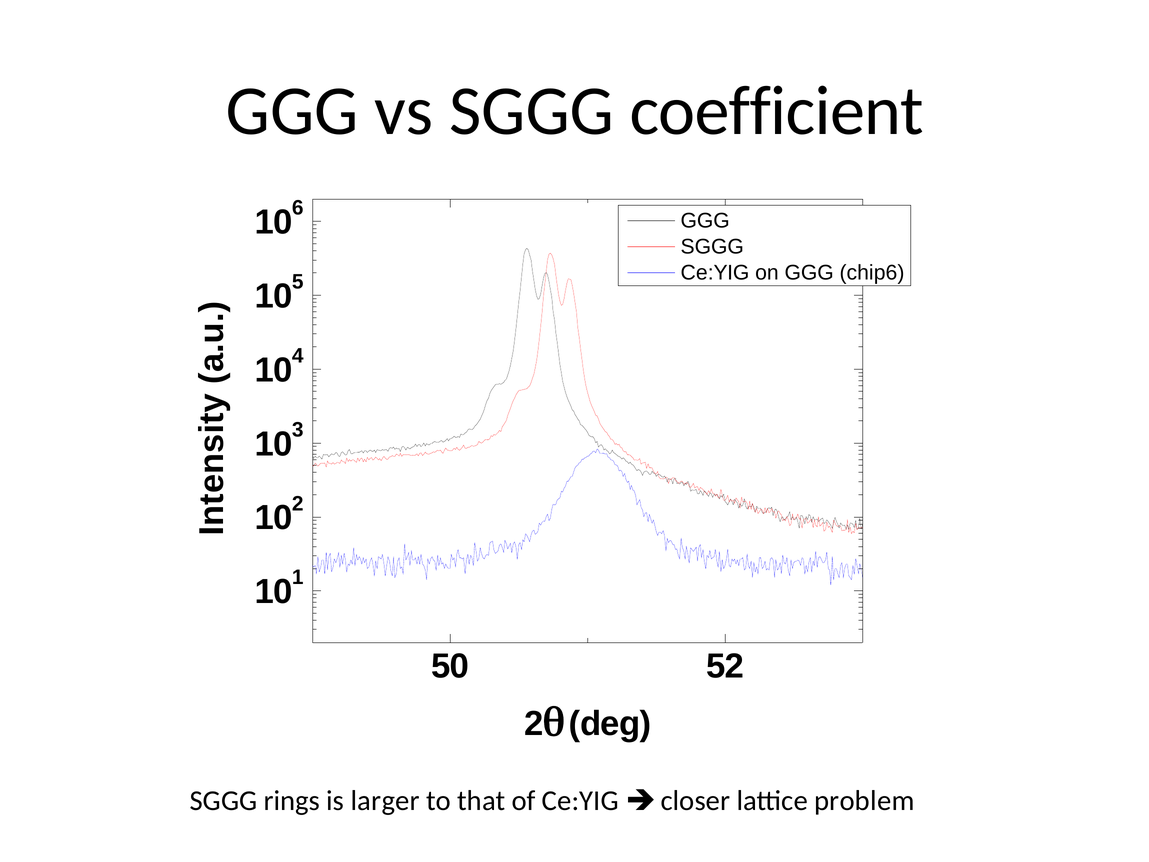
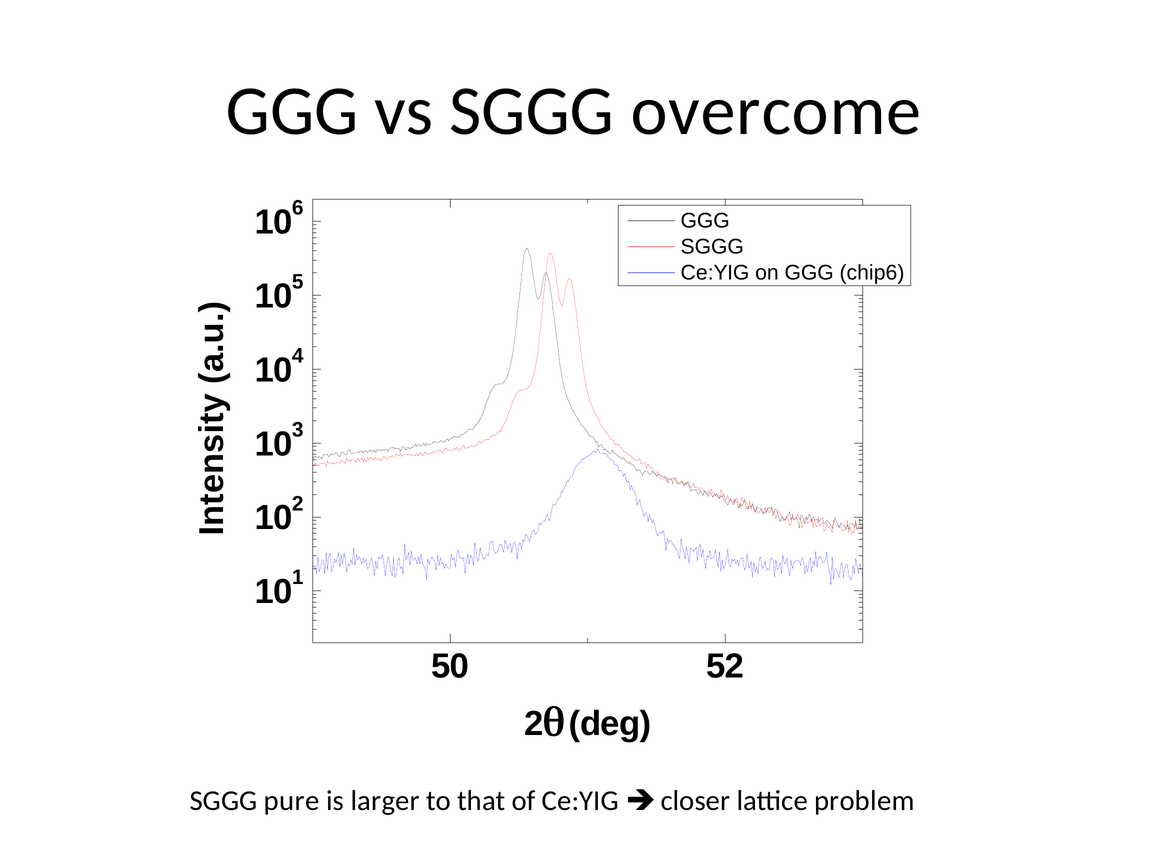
coefficient: coefficient -> overcome
rings: rings -> pure
